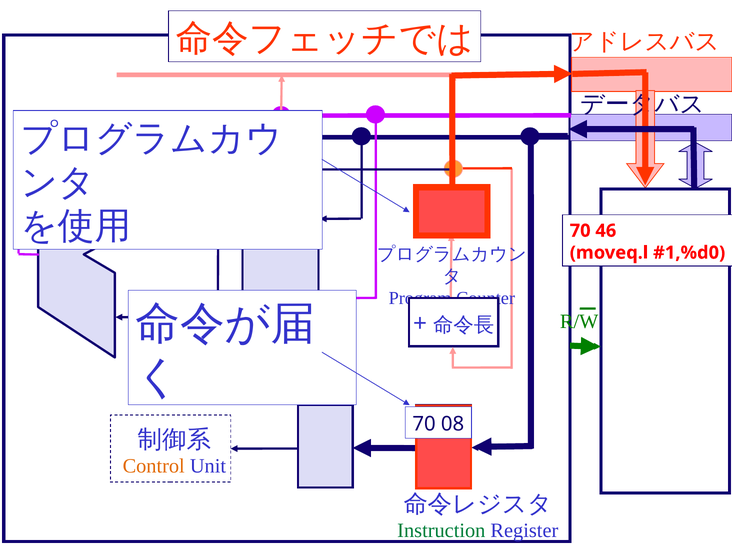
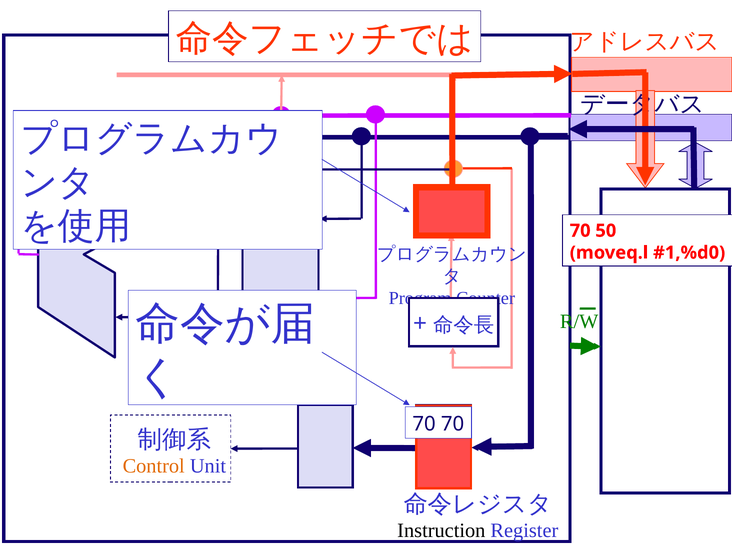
46: 46 -> 50
70 08: 08 -> 70
Instruction colour: green -> black
